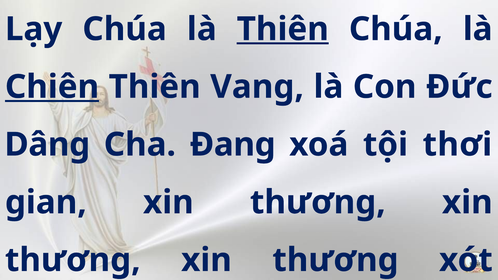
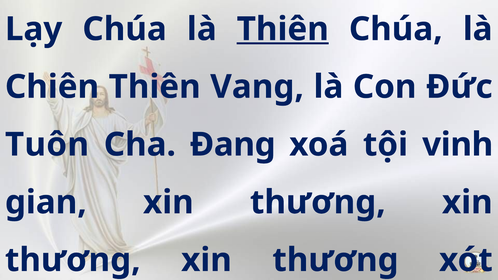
Chiên underline: present -> none
Dâng: Dâng -> Tuôn
thơi: thơi -> vinh
